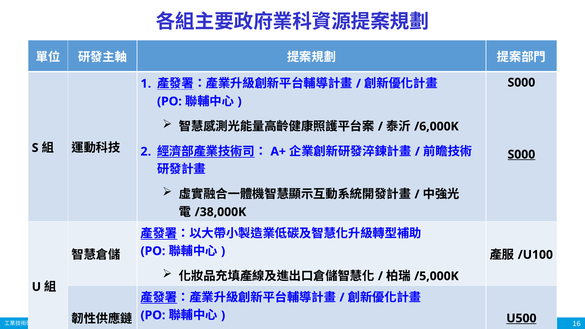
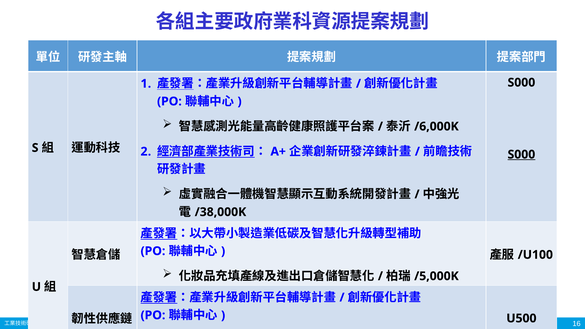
U500 underline: present -> none
